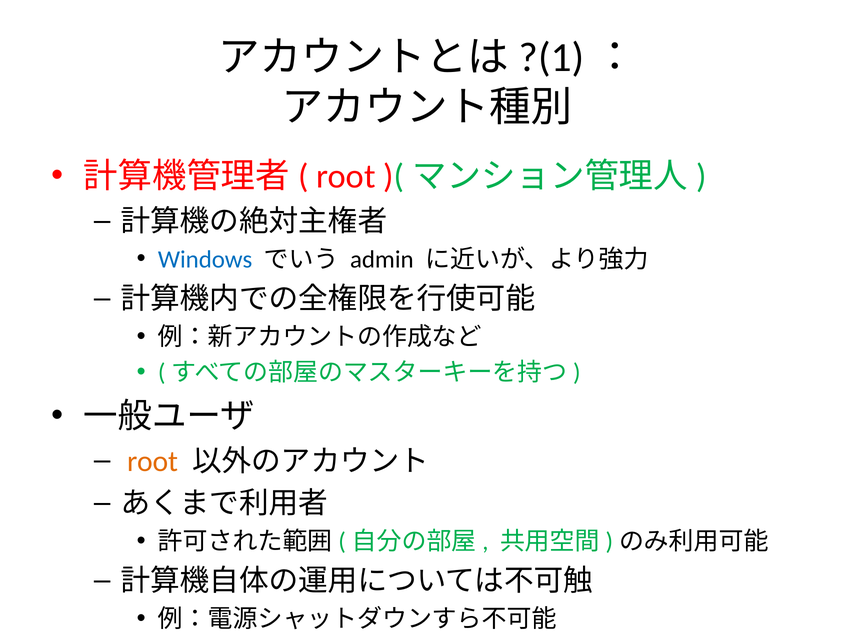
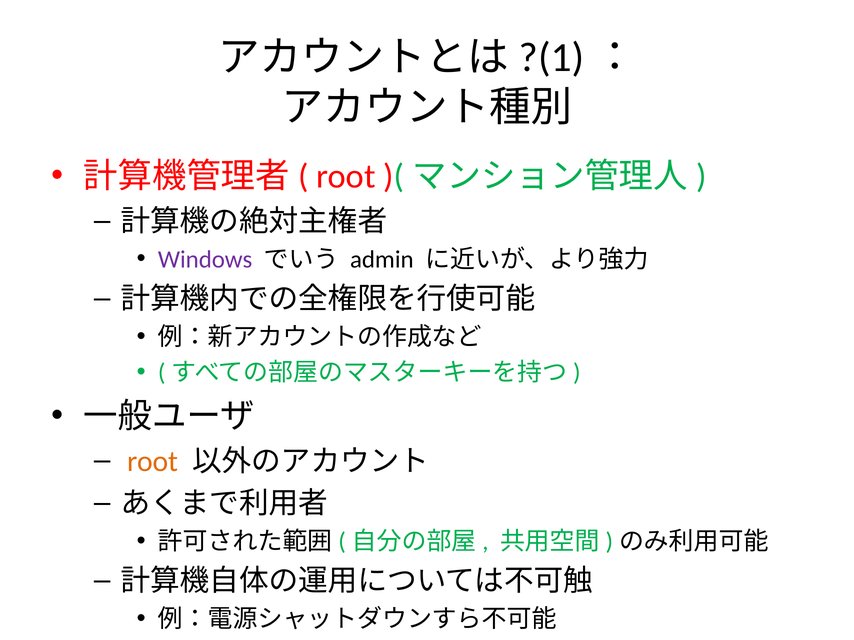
Windows colour: blue -> purple
